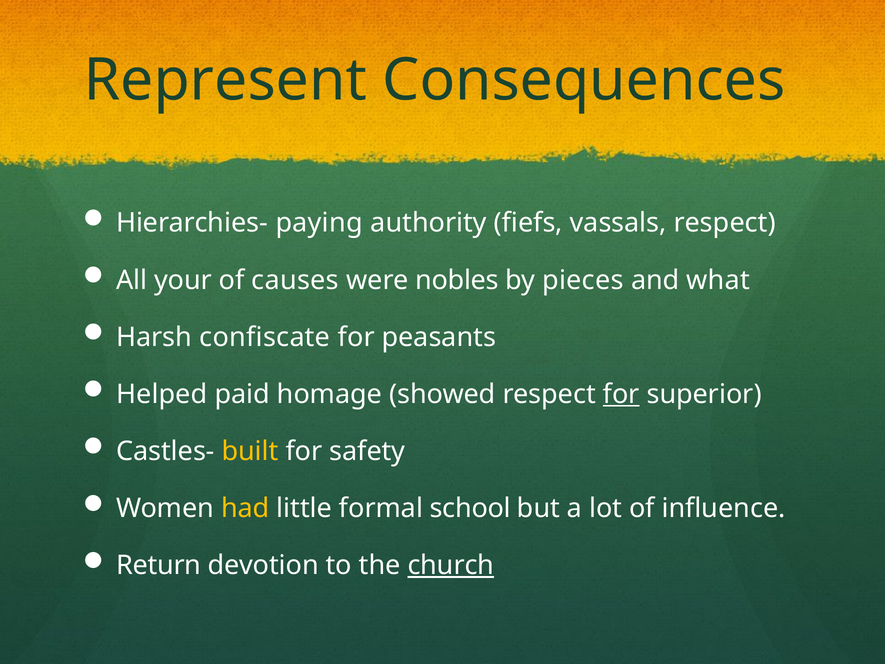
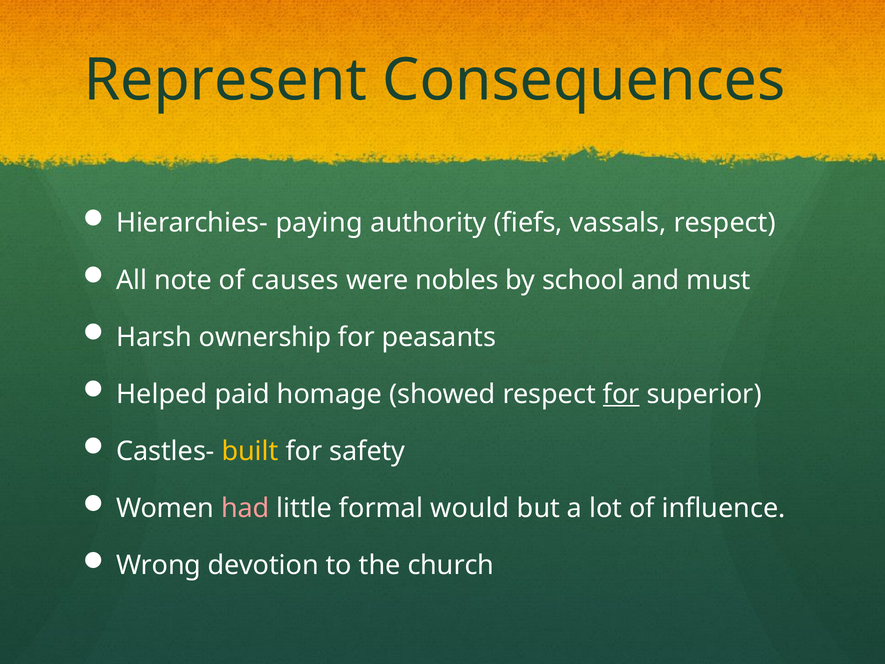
your: your -> note
pieces: pieces -> school
what: what -> must
confiscate: confiscate -> ownership
had colour: yellow -> pink
school: school -> would
Return: Return -> Wrong
church underline: present -> none
